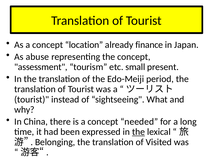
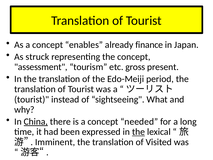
location: location -> enables
abuse: abuse -> struck
small: small -> gross
China underline: none -> present
Belonging: Belonging -> Imminent
